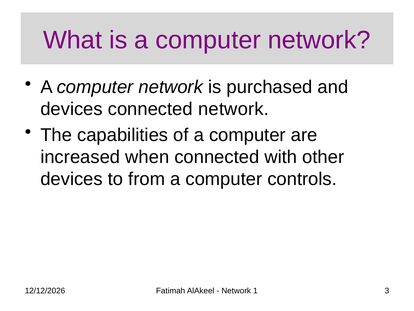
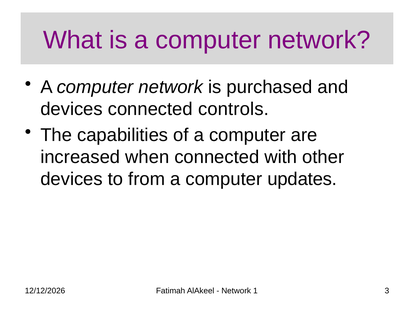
connected network: network -> controls
controls: controls -> updates
